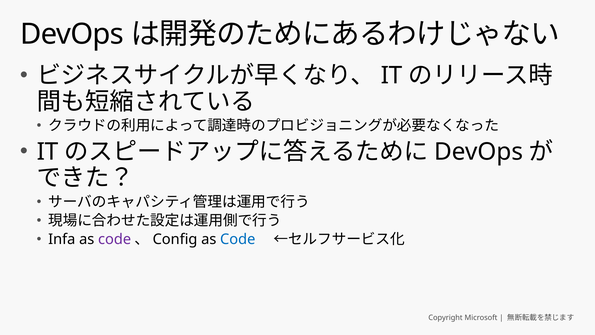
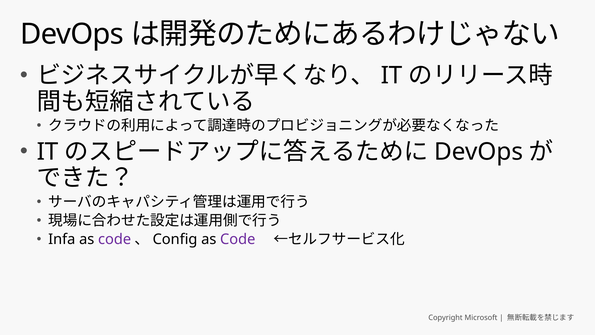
Code at (238, 239) colour: blue -> purple
